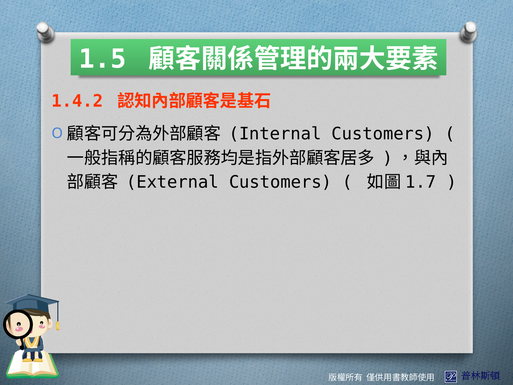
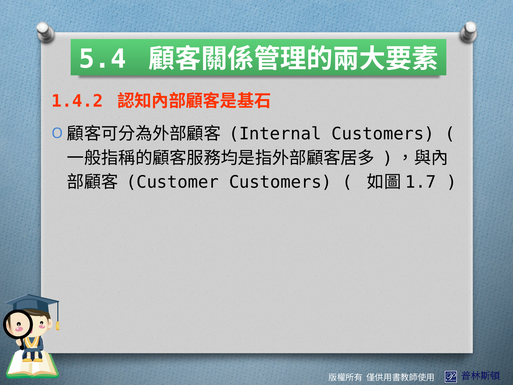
1.5: 1.5 -> 5.4
External: External -> Customer
